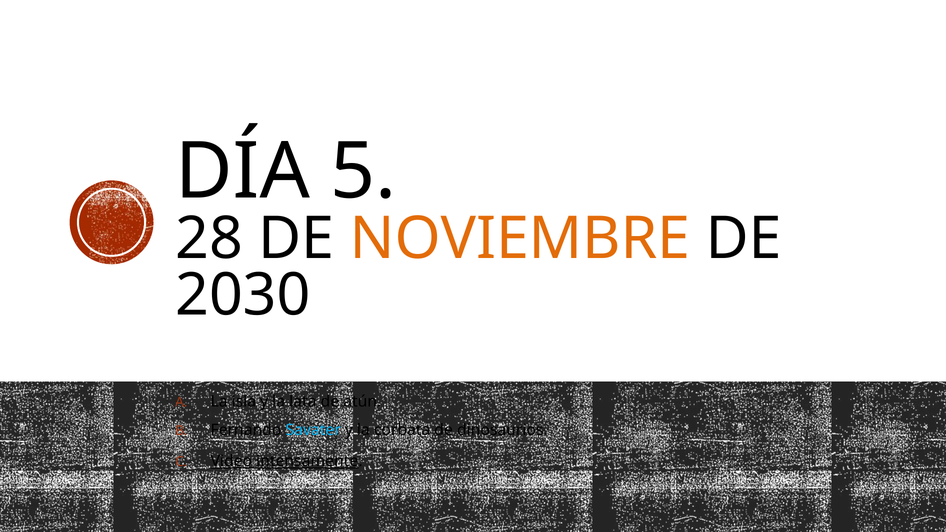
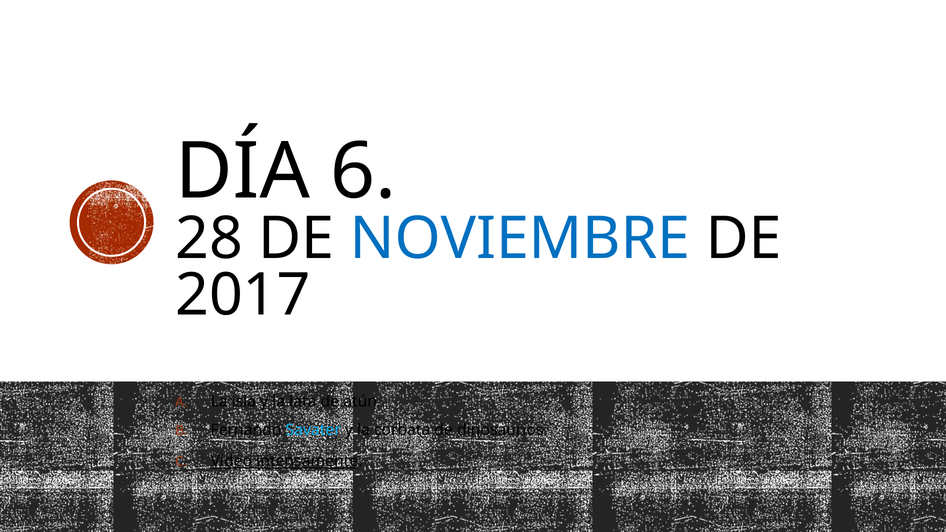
5: 5 -> 6
NOVIEMBRE colour: orange -> blue
2030: 2030 -> 2017
